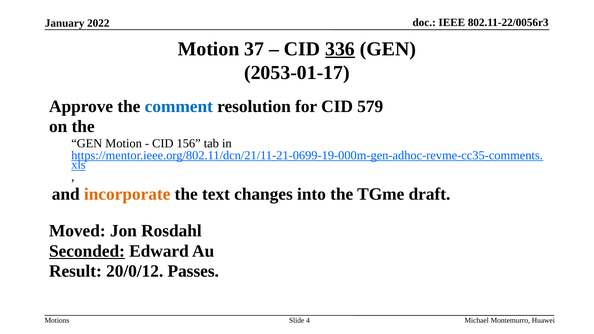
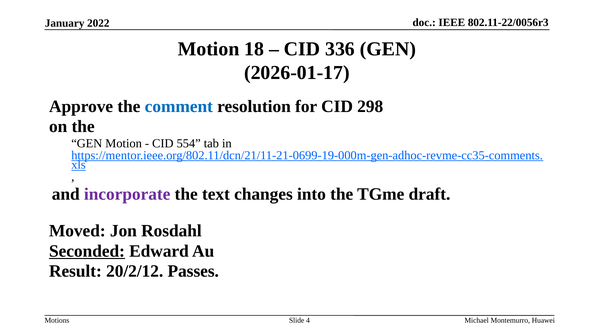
37: 37 -> 18
336 underline: present -> none
2053-01-17: 2053-01-17 -> 2026-01-17
579: 579 -> 298
156: 156 -> 554
incorporate colour: orange -> purple
20/0/12: 20/0/12 -> 20/2/12
